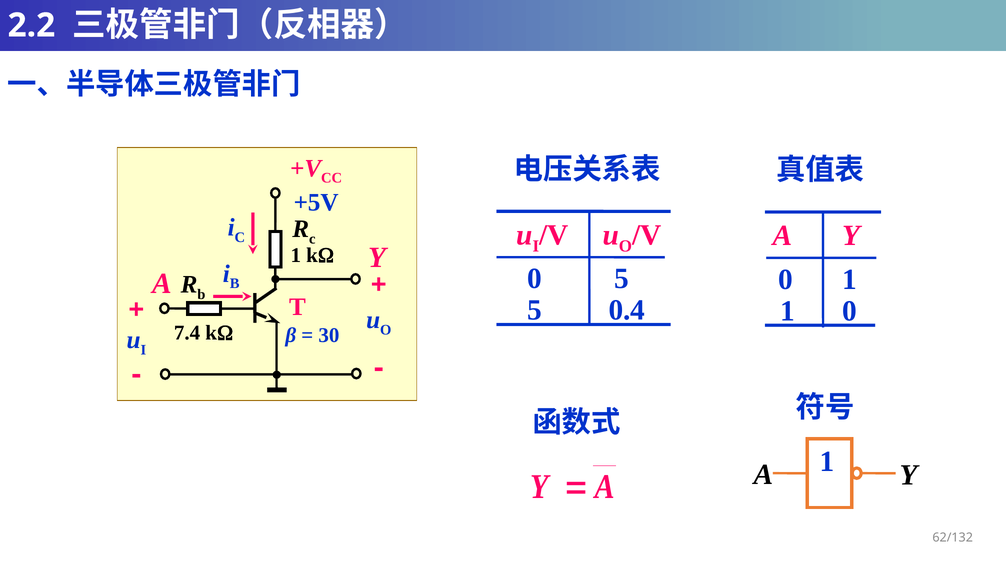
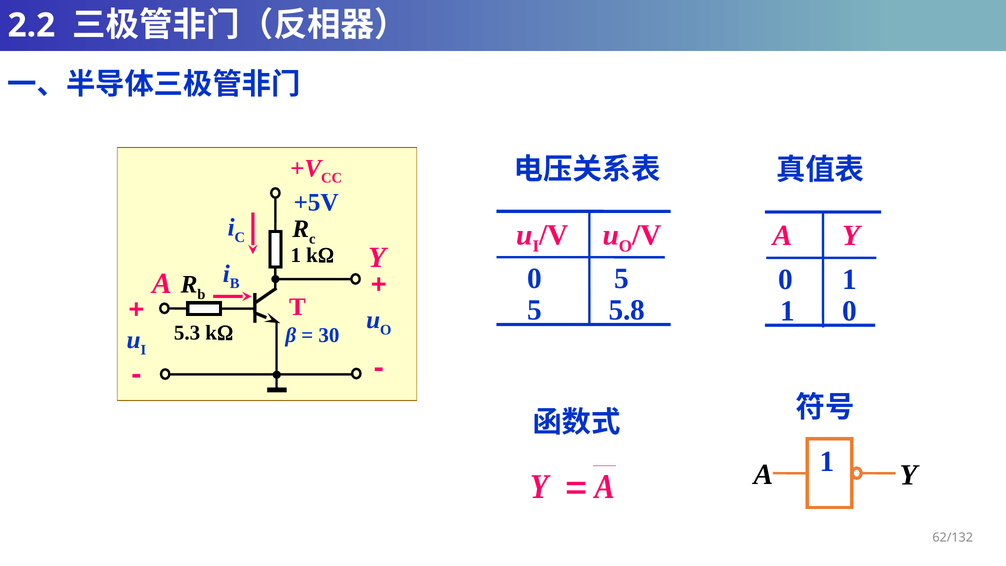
0.4: 0.4 -> 5.8
7.4: 7.4 -> 5.3
